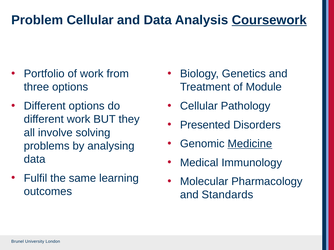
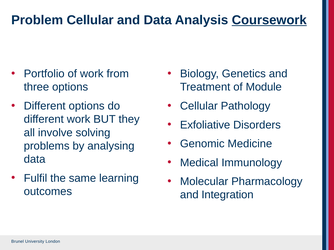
Presented: Presented -> Exfoliative
Medicine underline: present -> none
Standards: Standards -> Integration
